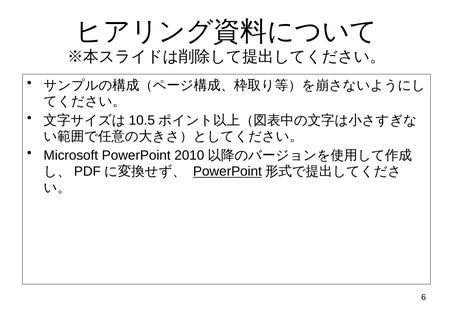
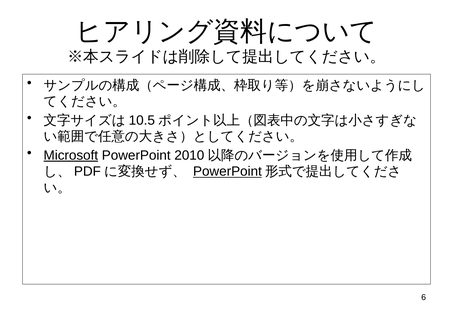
Microsoft underline: none -> present
